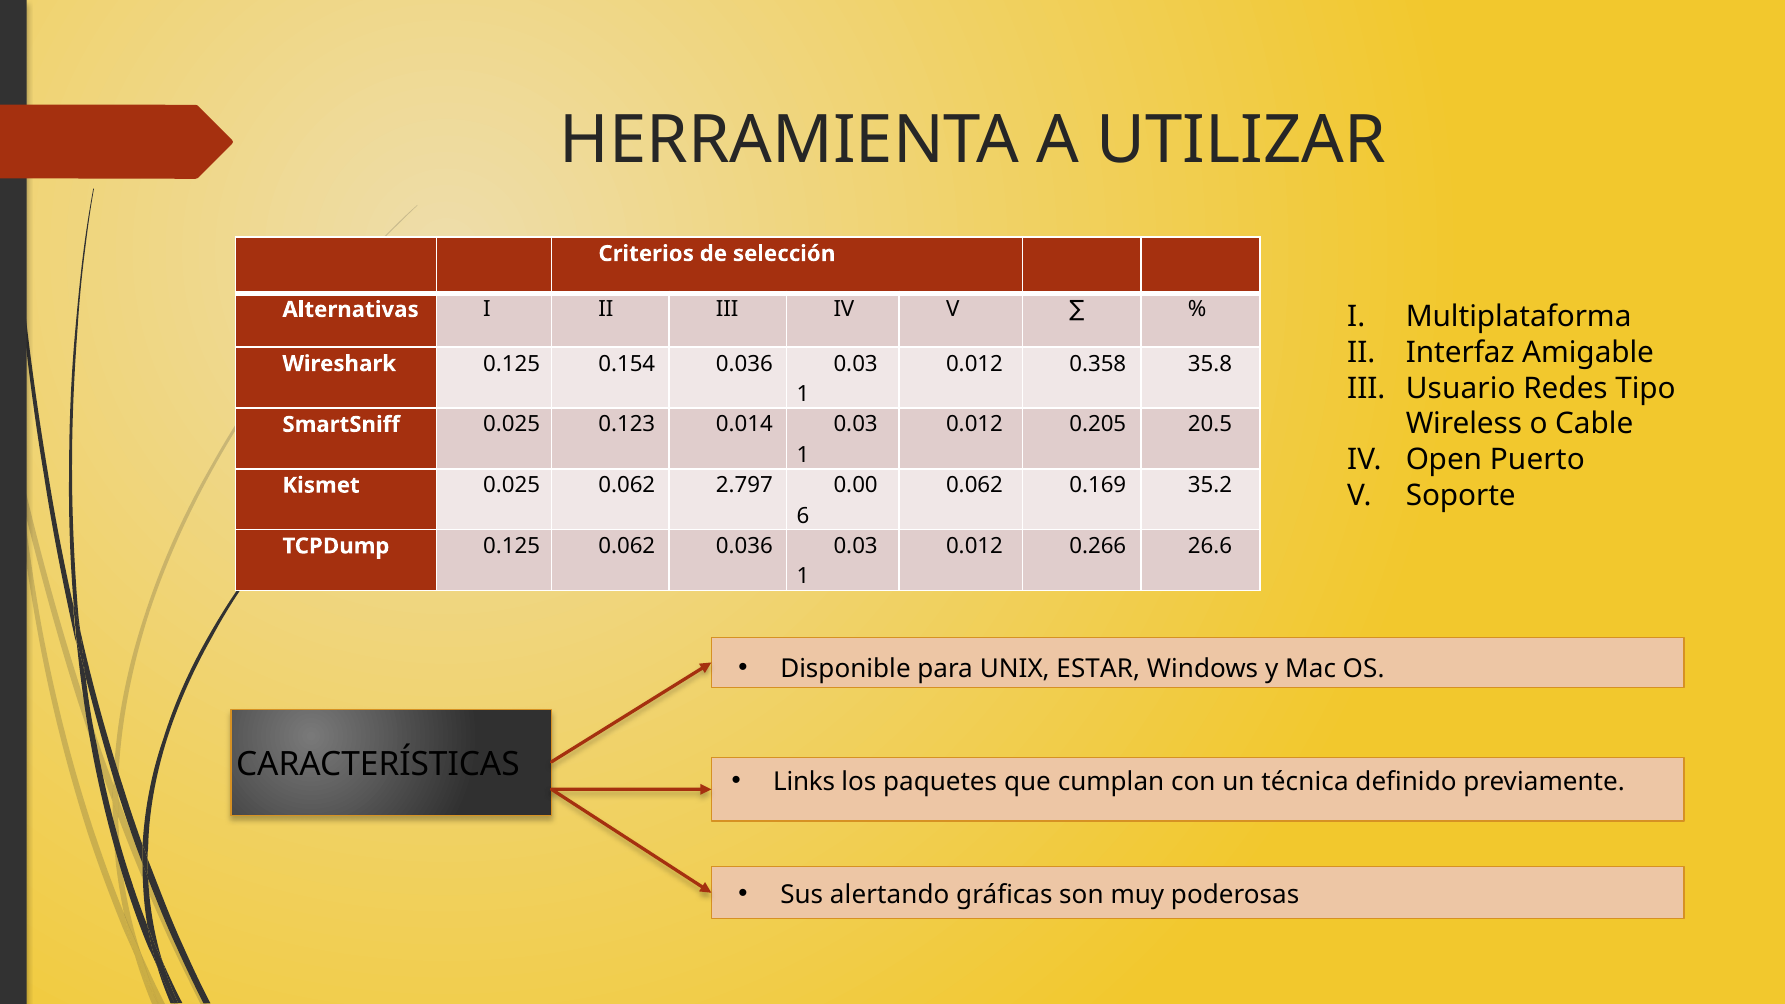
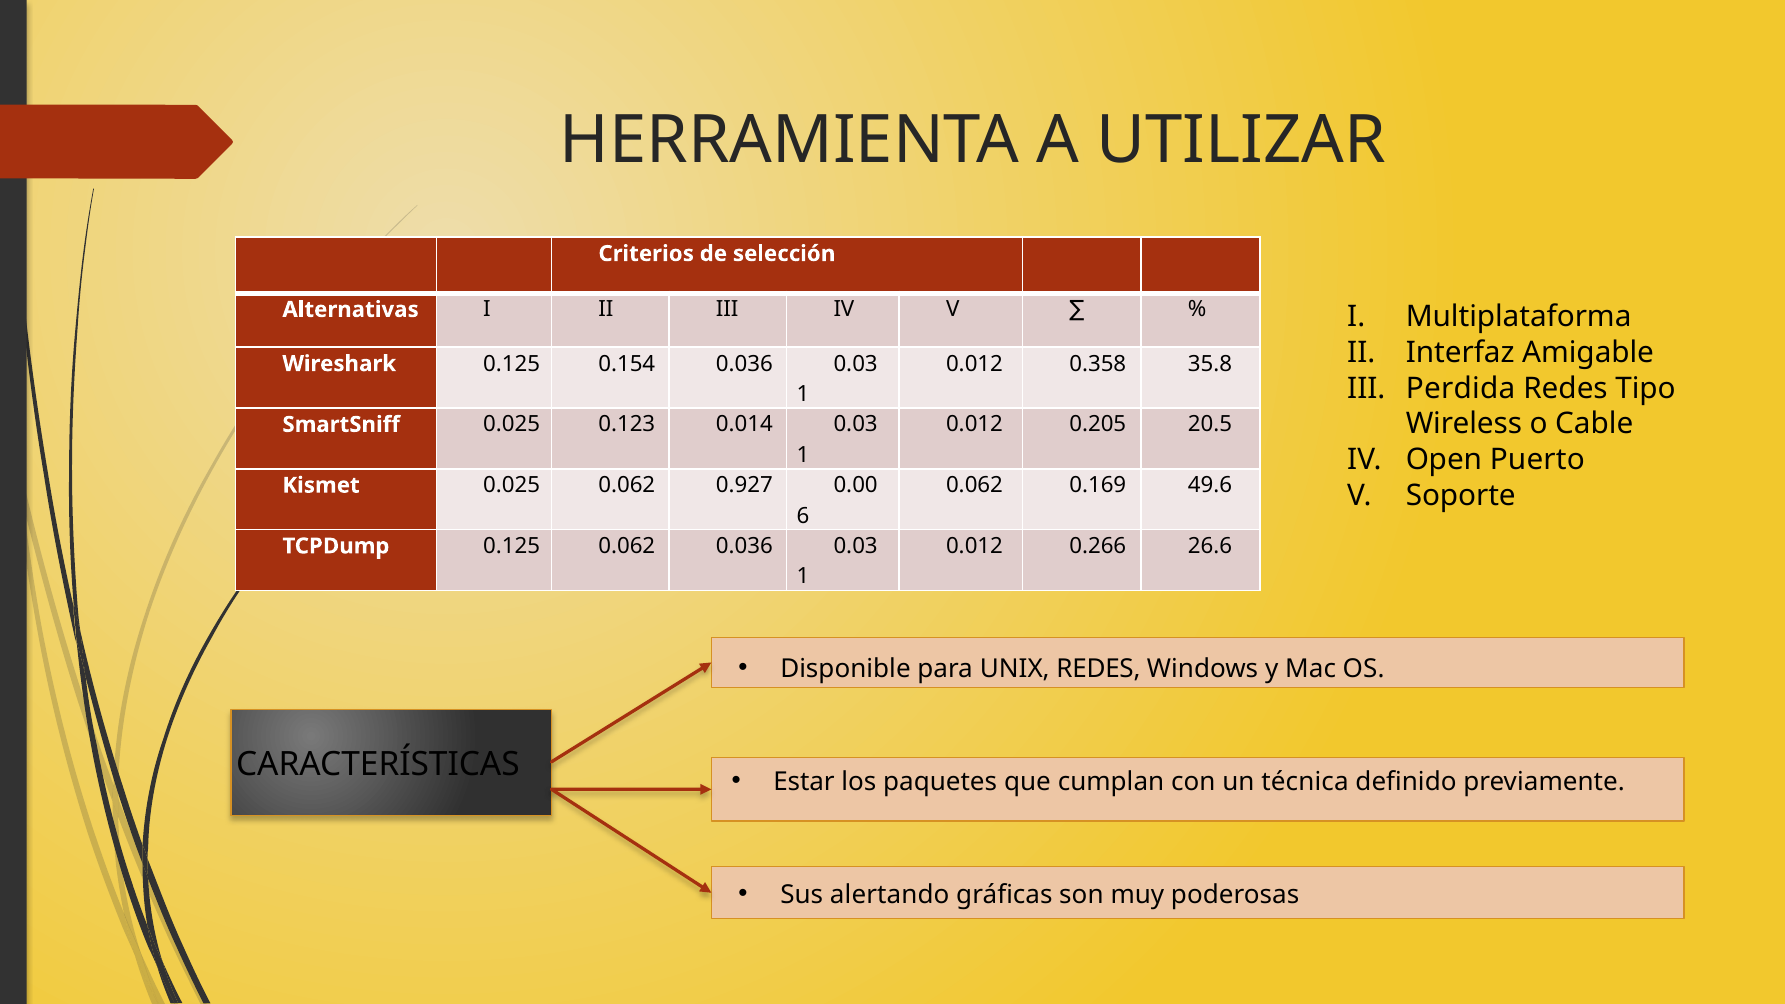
Usuario: Usuario -> Perdida
35.2: 35.2 -> 49.6
2.797: 2.797 -> 0.927
UNIX ESTAR: ESTAR -> REDES
Links: Links -> Estar
